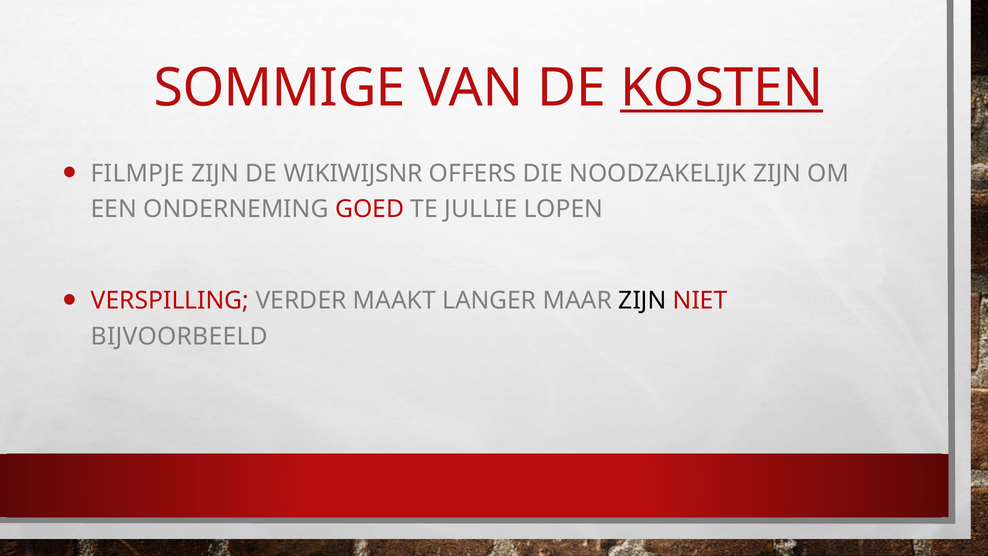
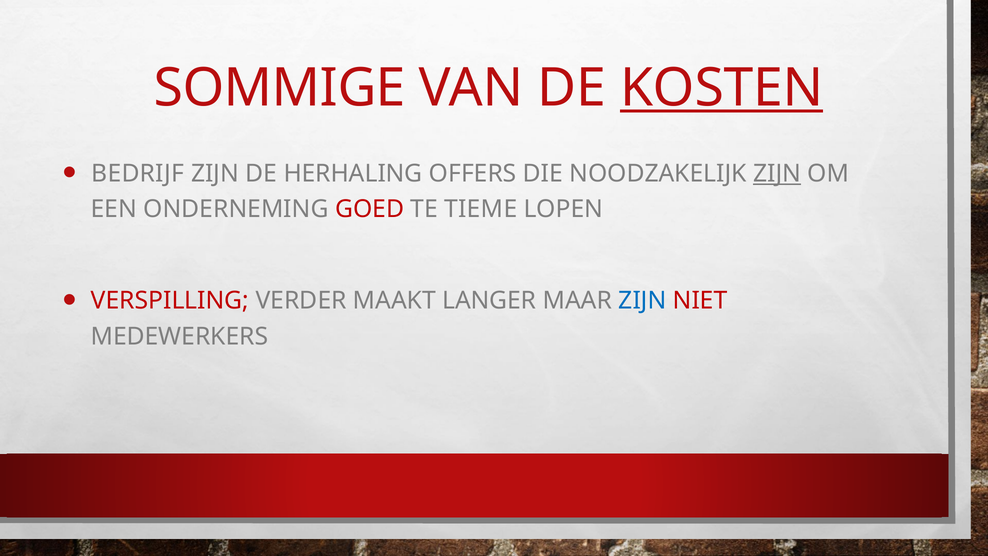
FILMPJE: FILMPJE -> BEDRIJF
WIKIWIJSNR: WIKIWIJSNR -> HERHALING
ZIJN at (777, 173) underline: none -> present
JULLIE: JULLIE -> TIEME
ZIJN at (642, 301) colour: black -> blue
BIJVOORBEELD: BIJVOORBEELD -> MEDEWERKERS
